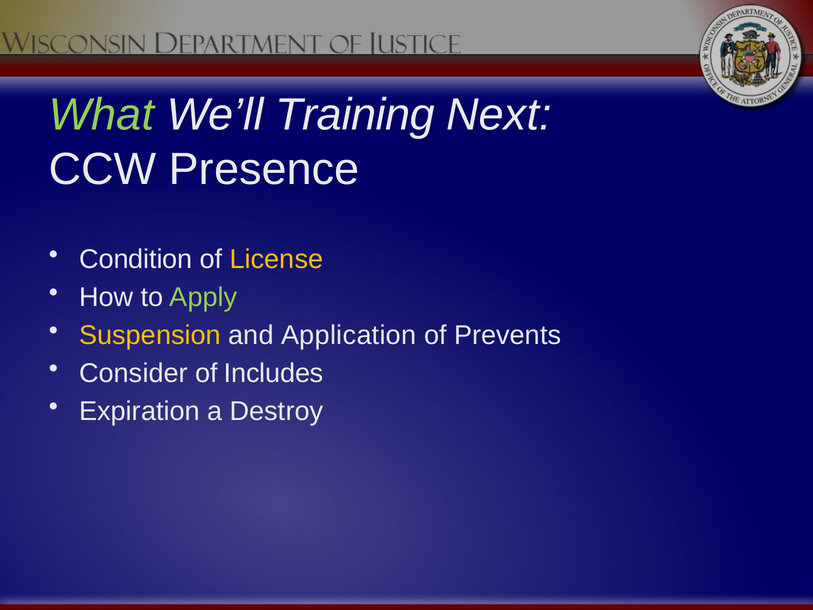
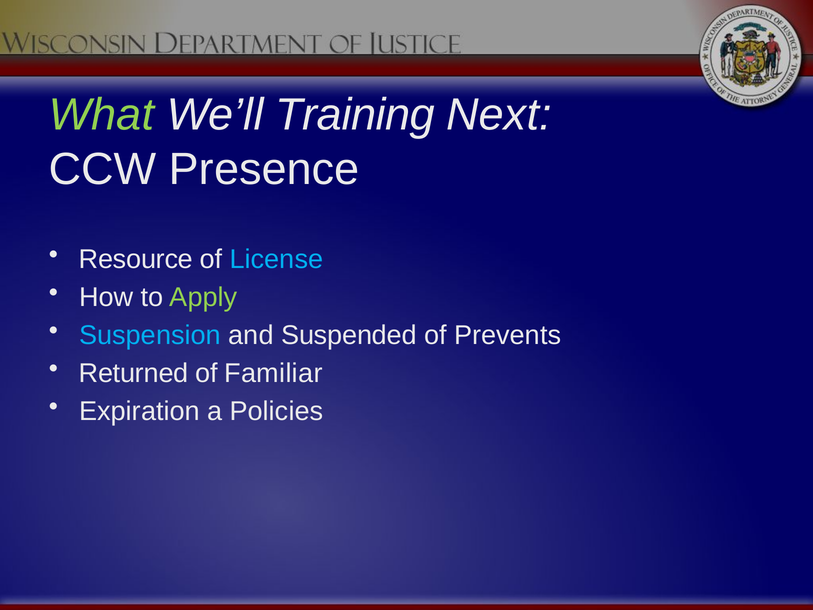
Condition: Condition -> Resource
License colour: yellow -> light blue
Suspension colour: yellow -> light blue
Application: Application -> Suspended
Consider: Consider -> Returned
Includes: Includes -> Familiar
Destroy: Destroy -> Policies
